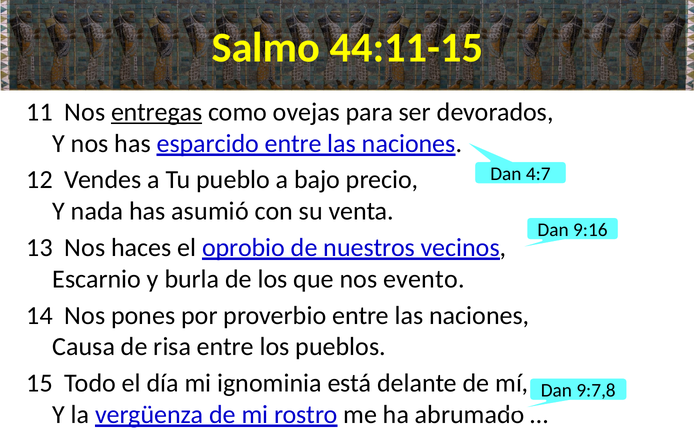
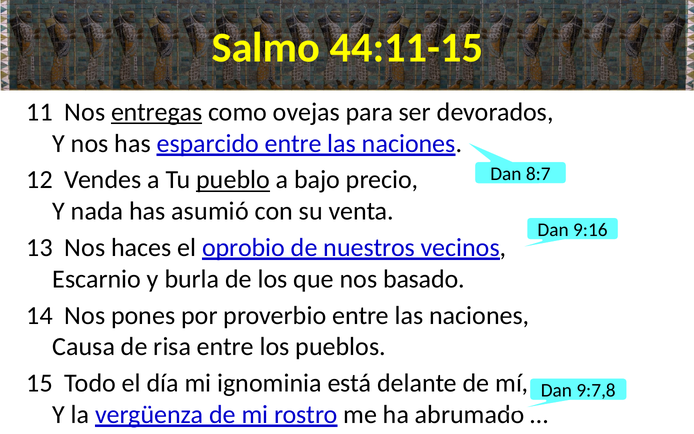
4:7: 4:7 -> 8:7
pueblo underline: none -> present
evento: evento -> basado
